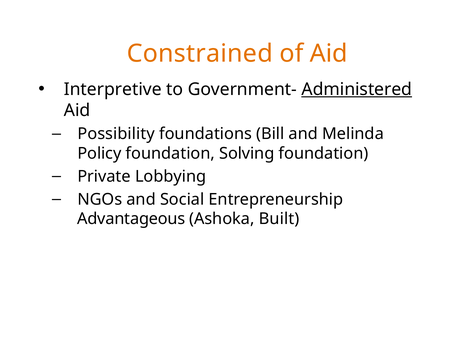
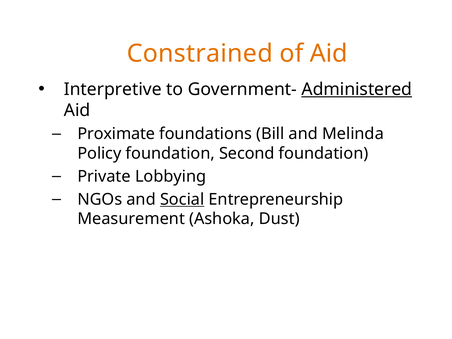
Possibility: Possibility -> Proximate
Solving: Solving -> Second
Social underline: none -> present
Advantageous: Advantageous -> Measurement
Built: Built -> Dust
